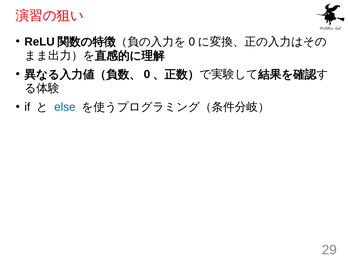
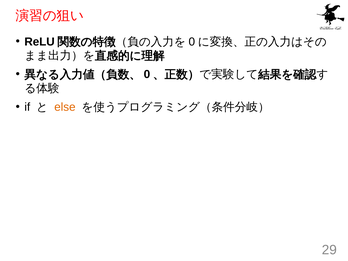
else colour: blue -> orange
